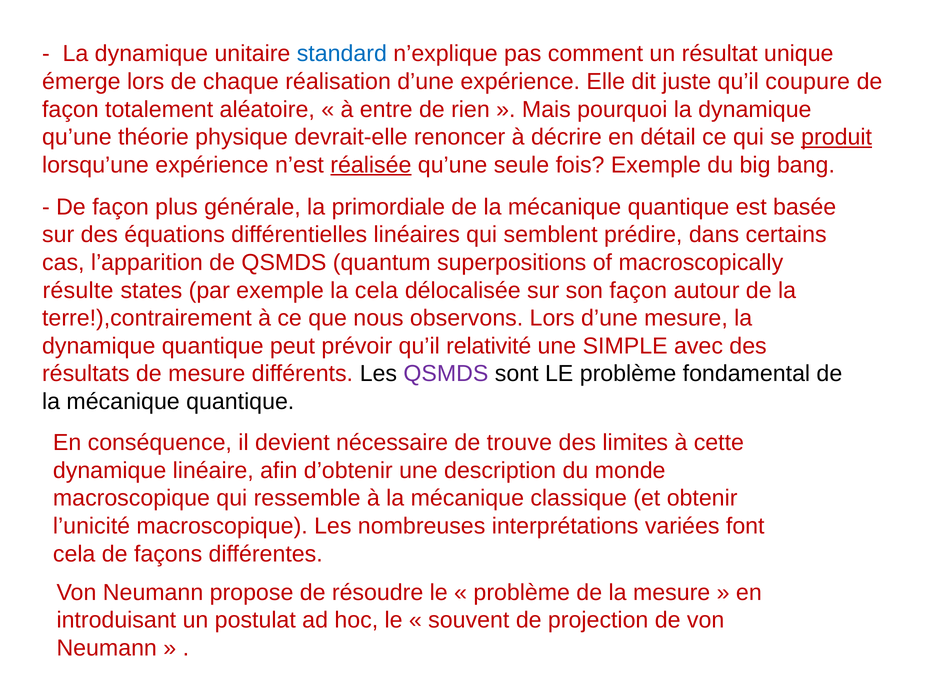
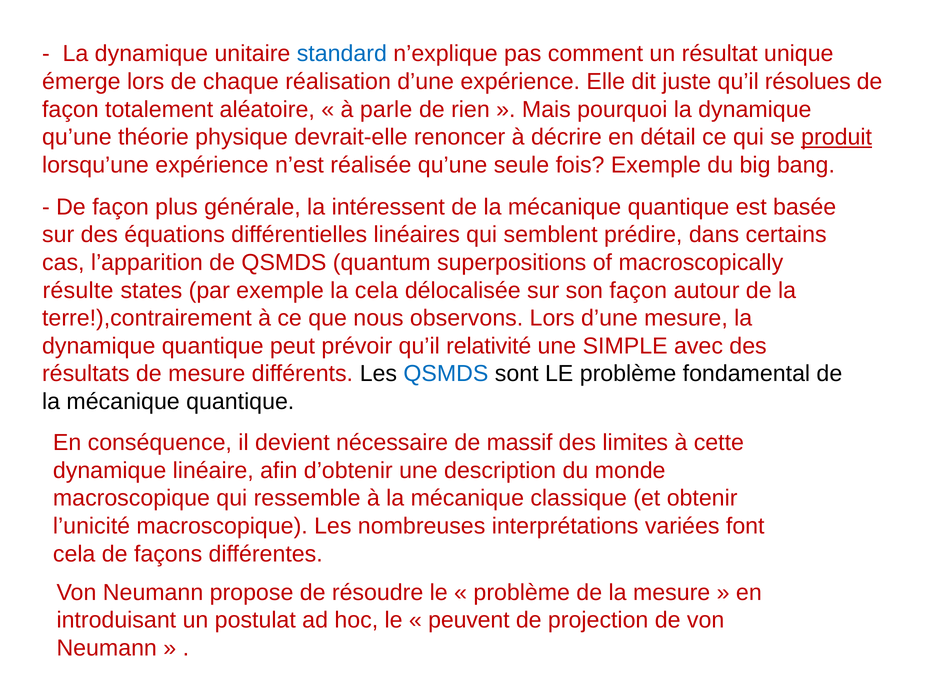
coupure: coupure -> résolues
entre: entre -> parle
réalisée underline: present -> none
primordiale: primordiale -> intéressent
QSMDS at (446, 374) colour: purple -> blue
trouve: trouve -> massif
souvent: souvent -> peuvent
